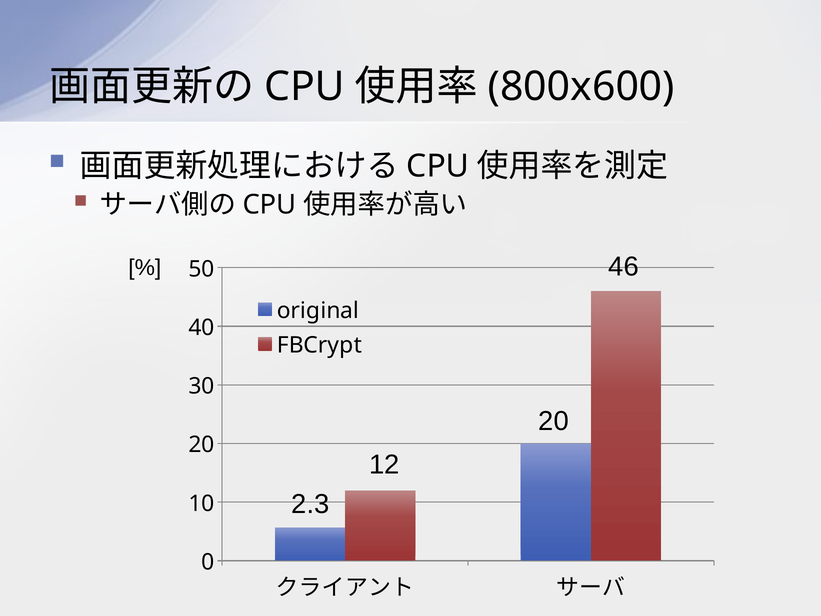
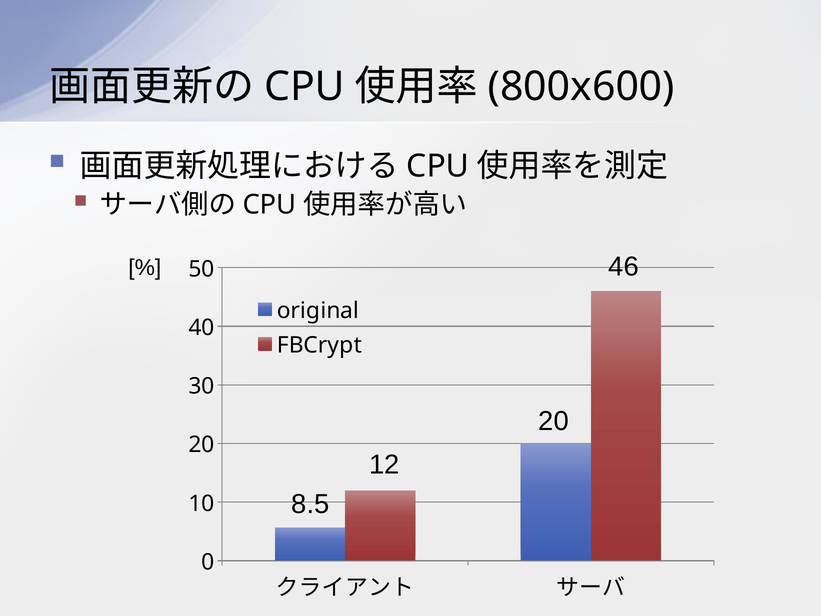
2.3: 2.3 -> 8.5
